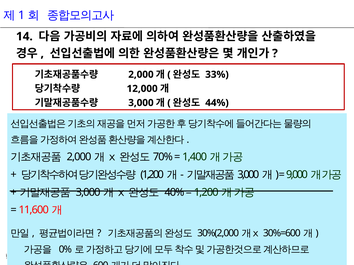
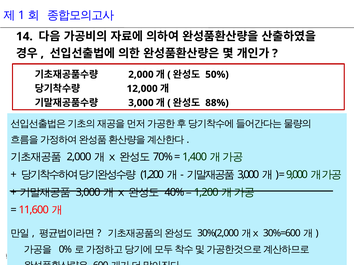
33%: 33% -> 50%
44%: 44% -> 88%
